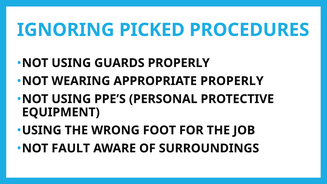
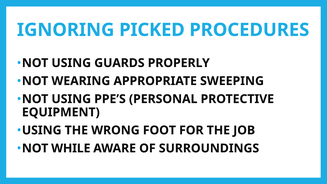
APPROPRIATE PROPERLY: PROPERLY -> SWEEPING
FAULT: FAULT -> WHILE
